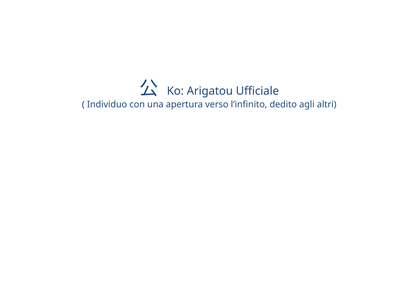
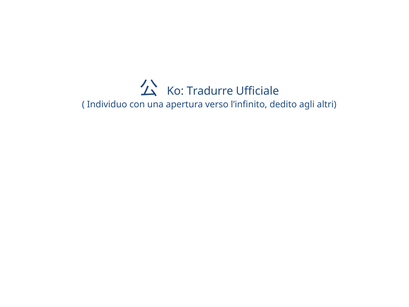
Arigatou: Arigatou -> Tradurre
